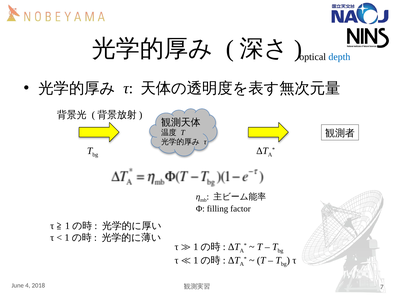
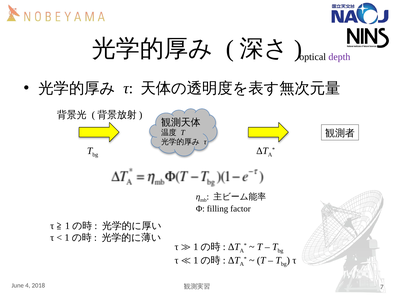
depth colour: blue -> purple
